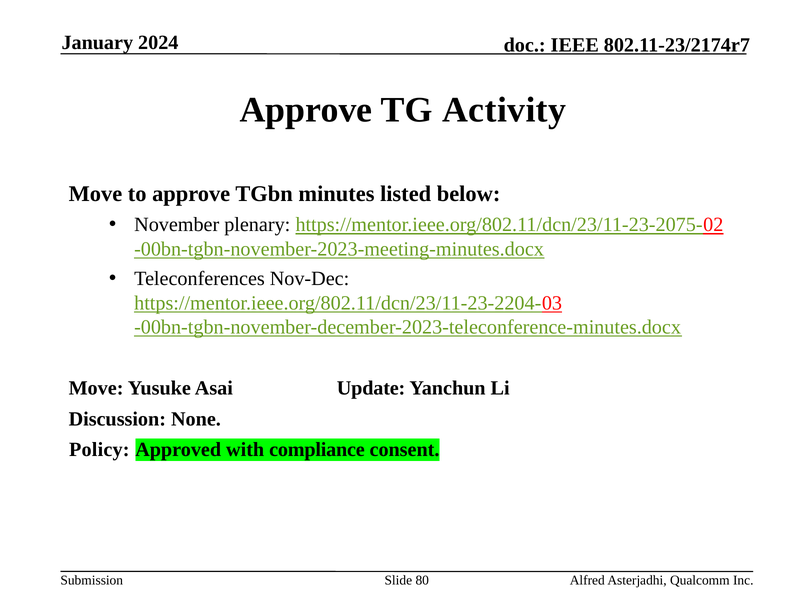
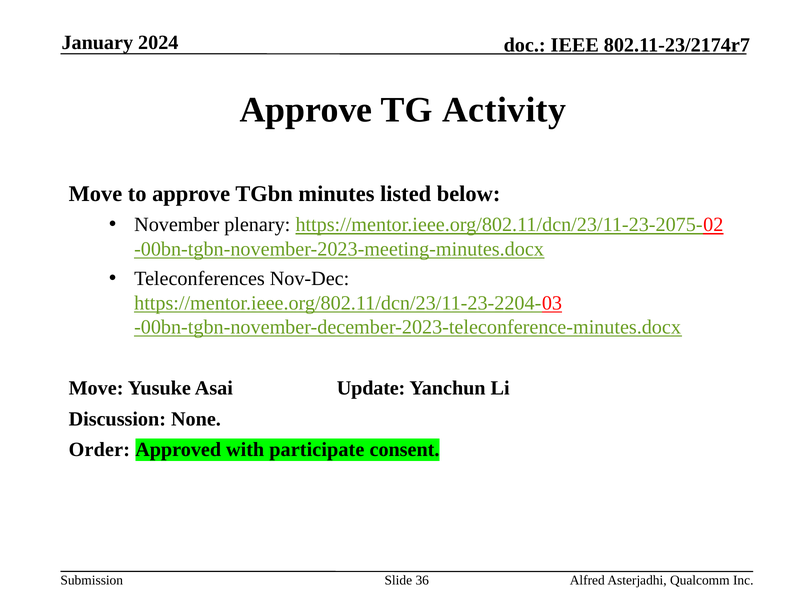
Policy: Policy -> Order
compliance: compliance -> participate
80: 80 -> 36
